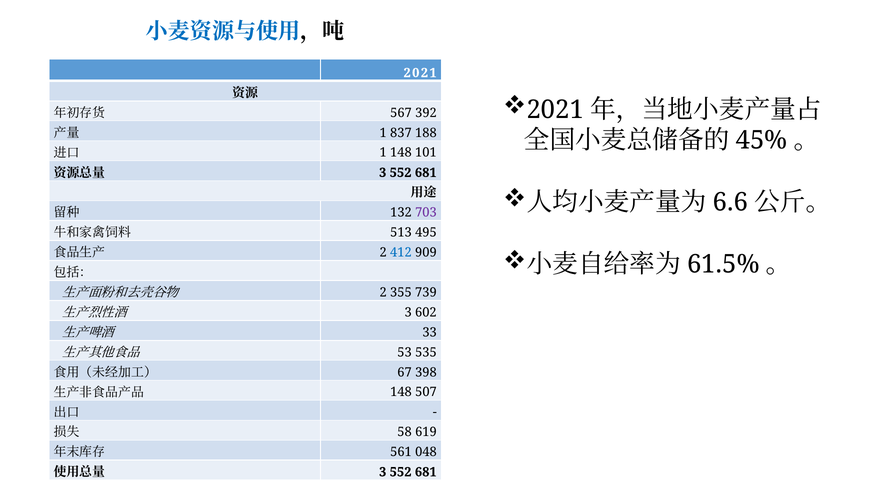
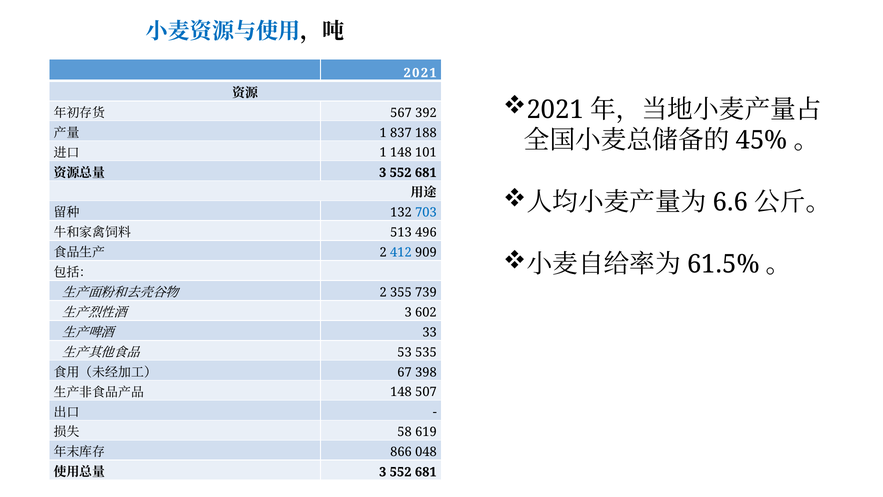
703 colour: purple -> blue
495: 495 -> 496
561: 561 -> 866
